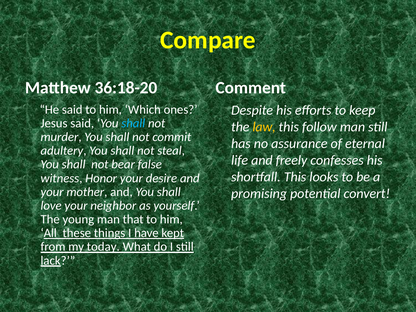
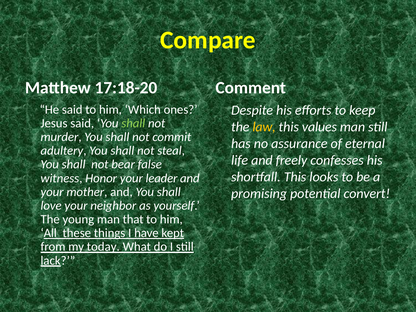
36:18-20: 36:18-20 -> 17:18-20
shall at (133, 123) colour: light blue -> light green
follow: follow -> values
desire: desire -> leader
